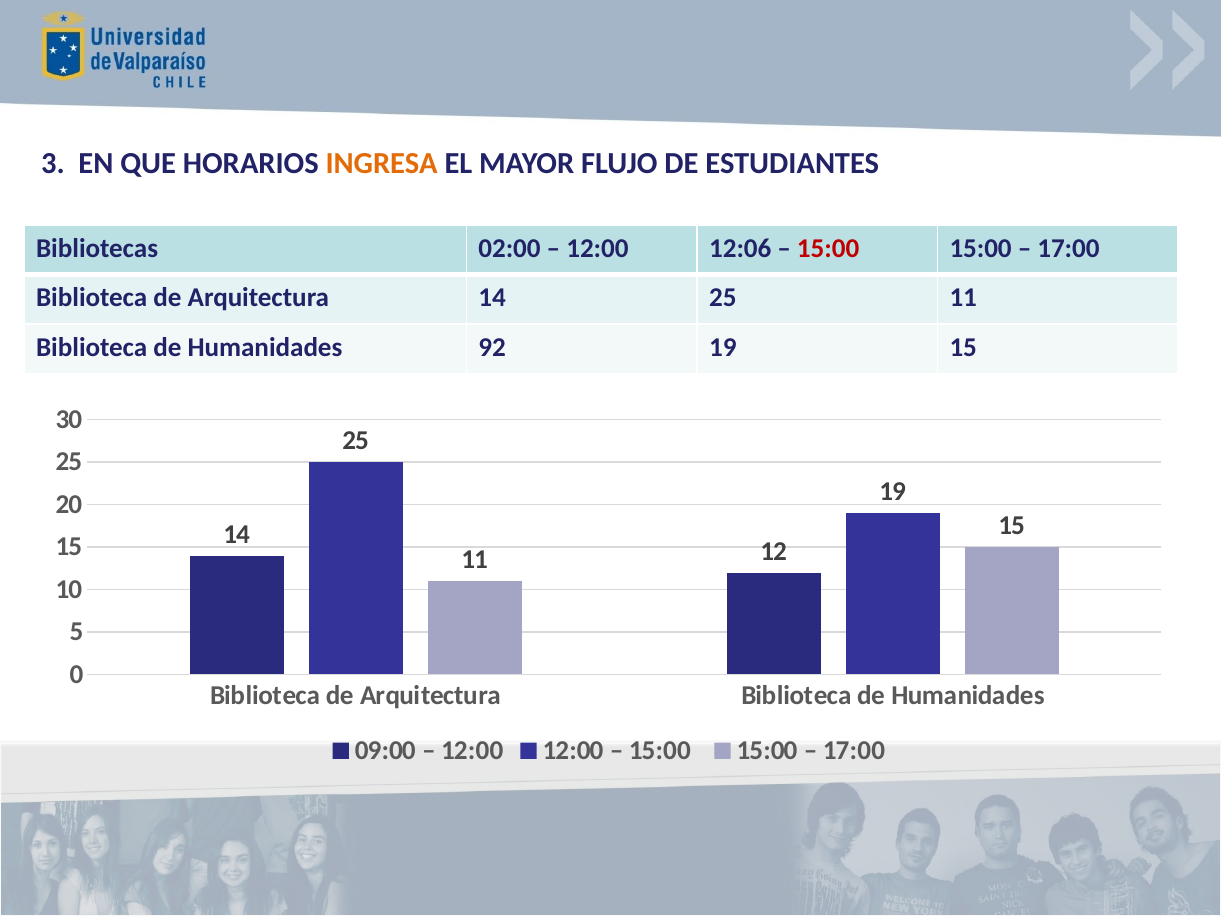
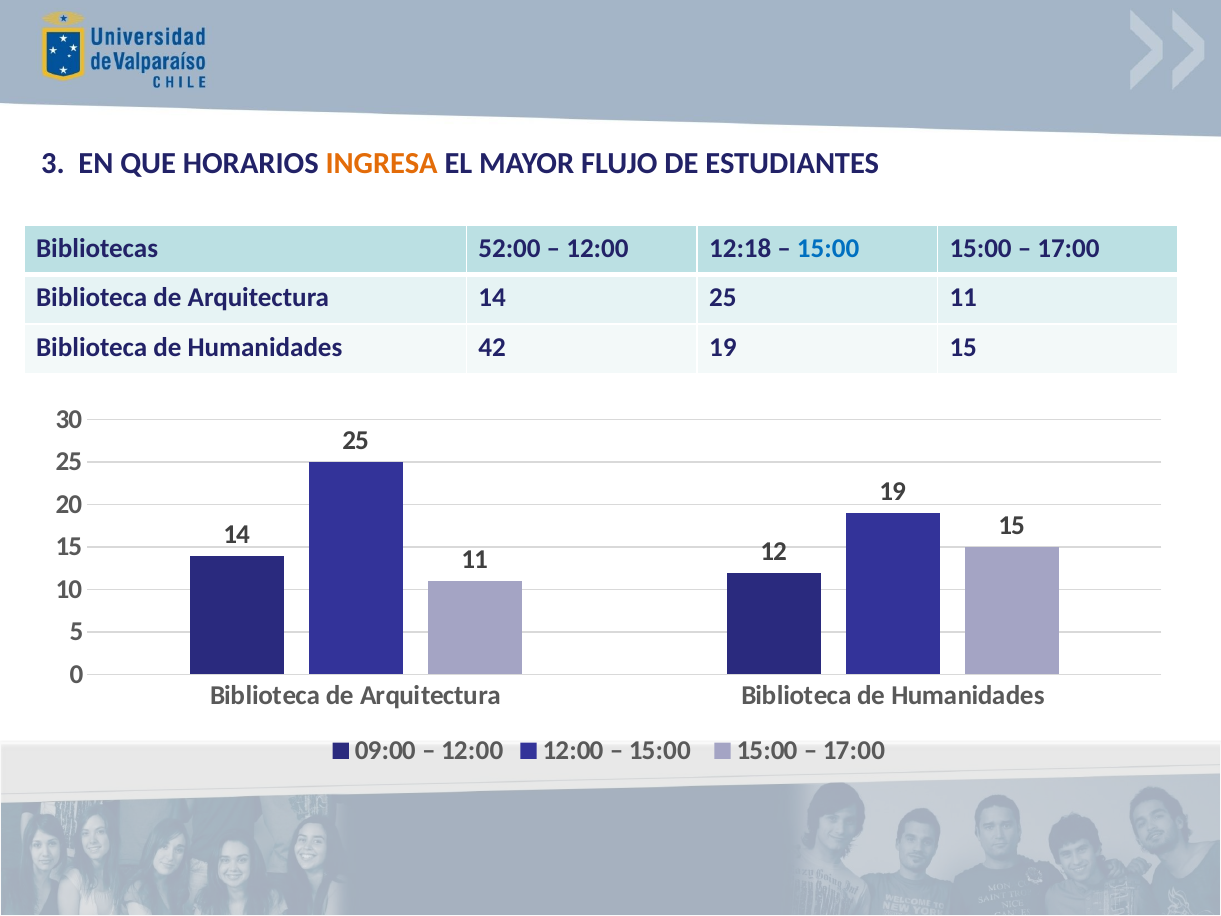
02:00: 02:00 -> 52:00
12:06: 12:06 -> 12:18
15:00 at (828, 248) colour: red -> blue
92: 92 -> 42
